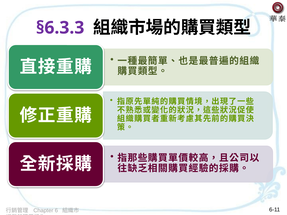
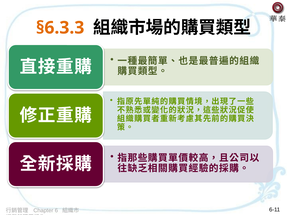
§6.3.3 colour: purple -> orange
